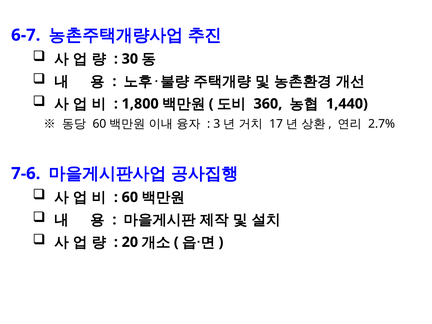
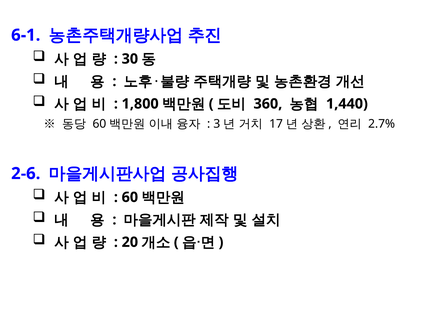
6-7: 6-7 -> 6-1
7-6: 7-6 -> 2-6
